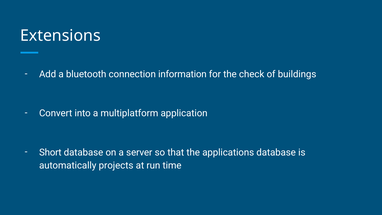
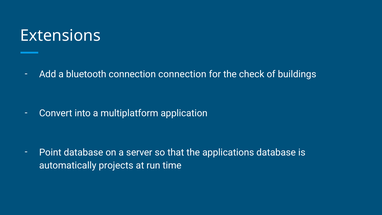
connection information: information -> connection
Short: Short -> Point
